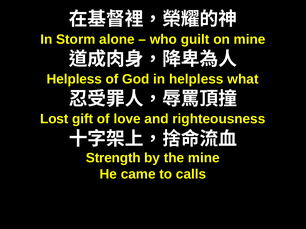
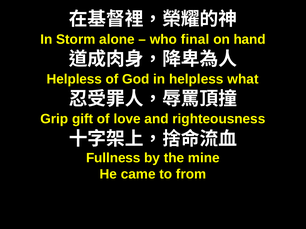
guilt: guilt -> final
on mine: mine -> hand
Lost: Lost -> Grip
Strength: Strength -> Fullness
calls: calls -> from
